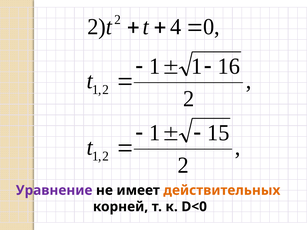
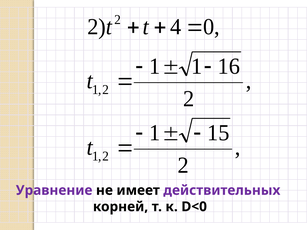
действительных colour: orange -> purple
